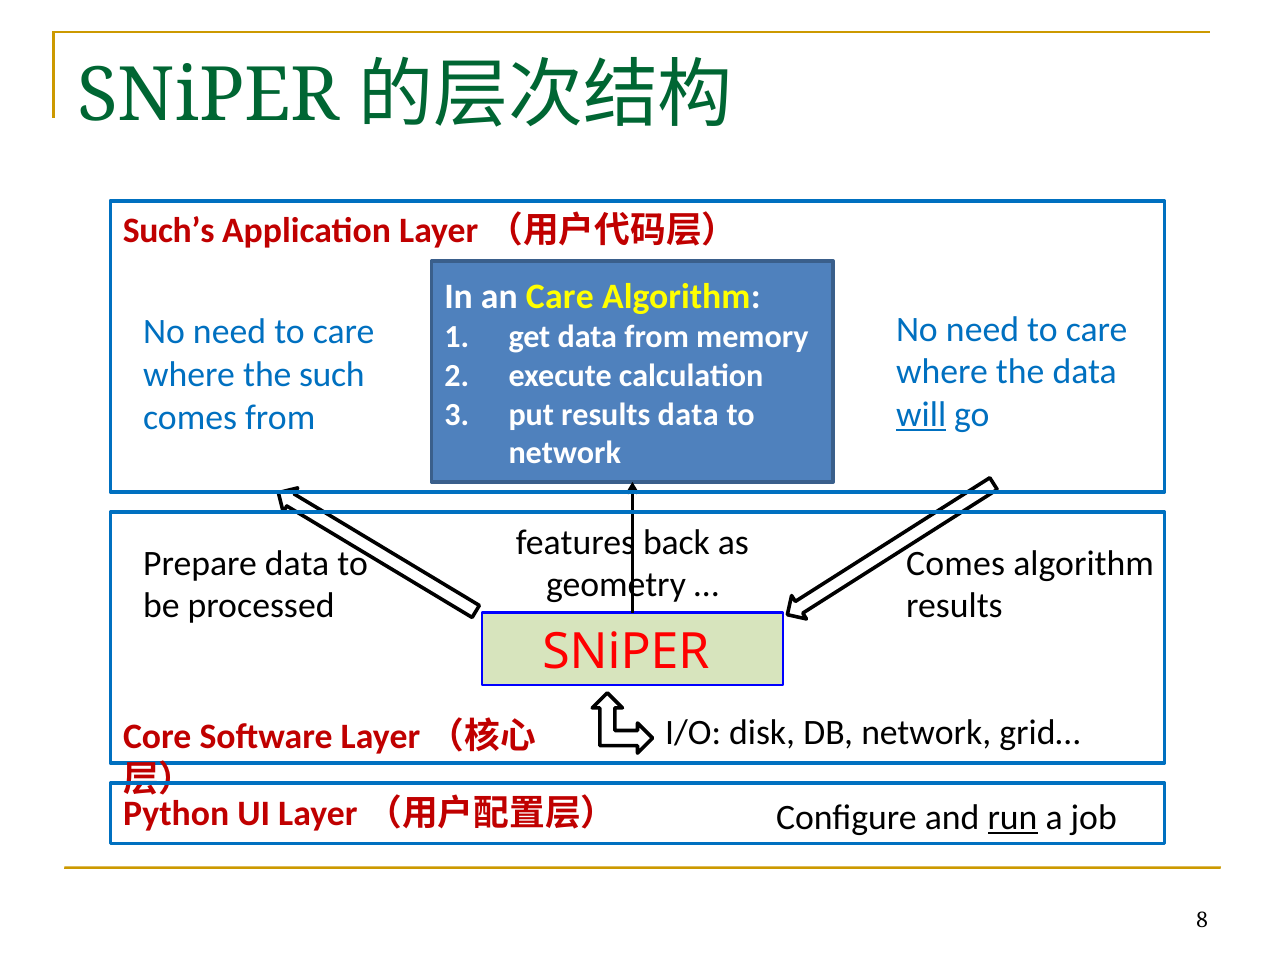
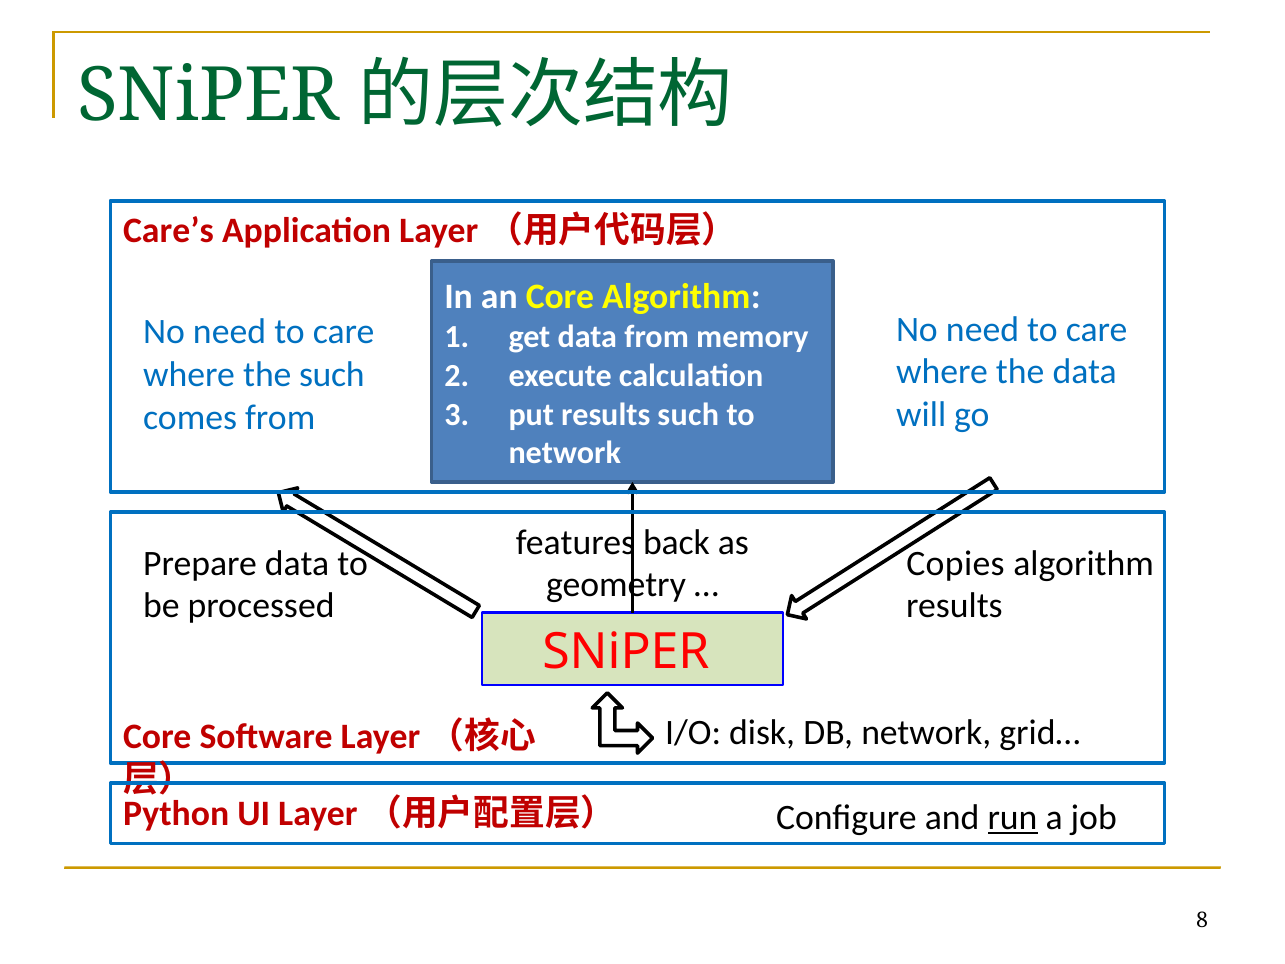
Such’s: Such’s -> Care’s
an Care: Care -> Core
will underline: present -> none
results data: data -> such
Comes at (956, 563): Comes -> Copies
